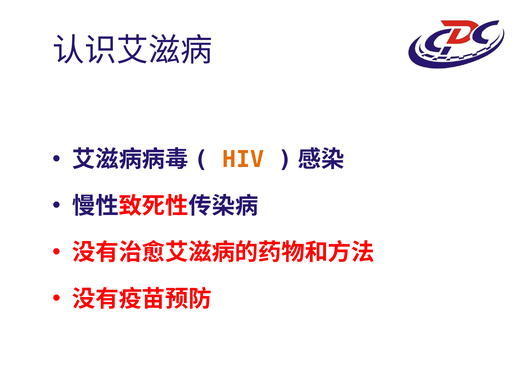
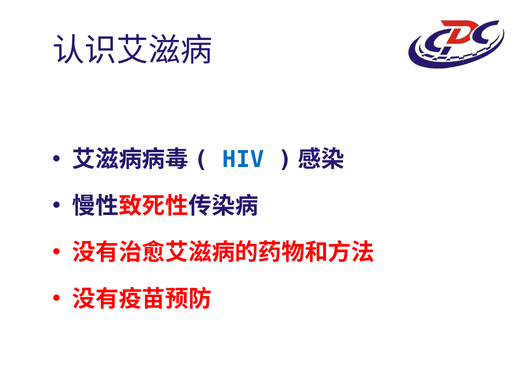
HIV colour: orange -> blue
